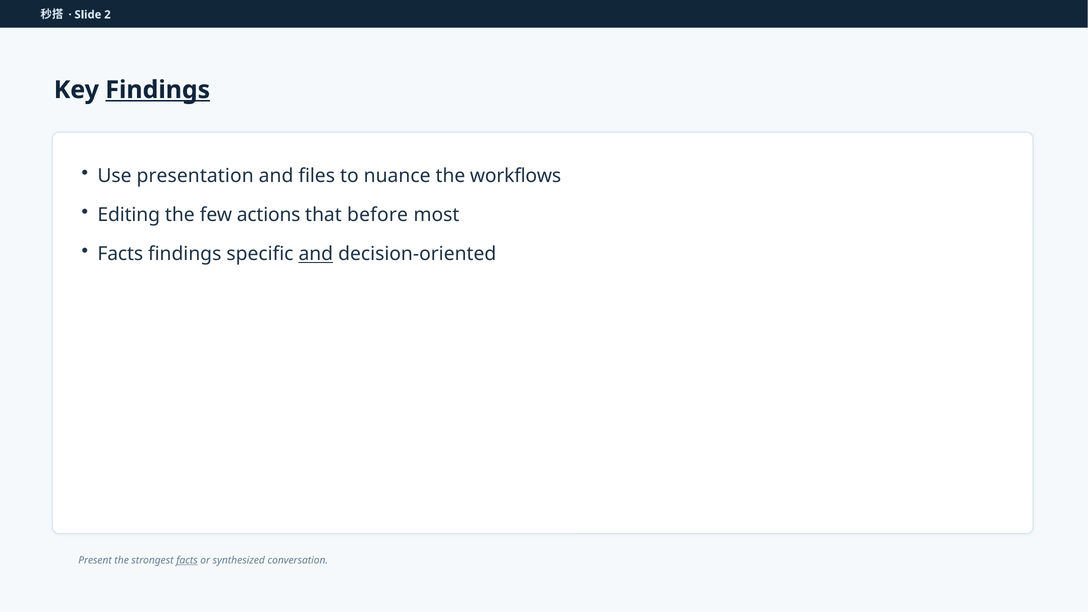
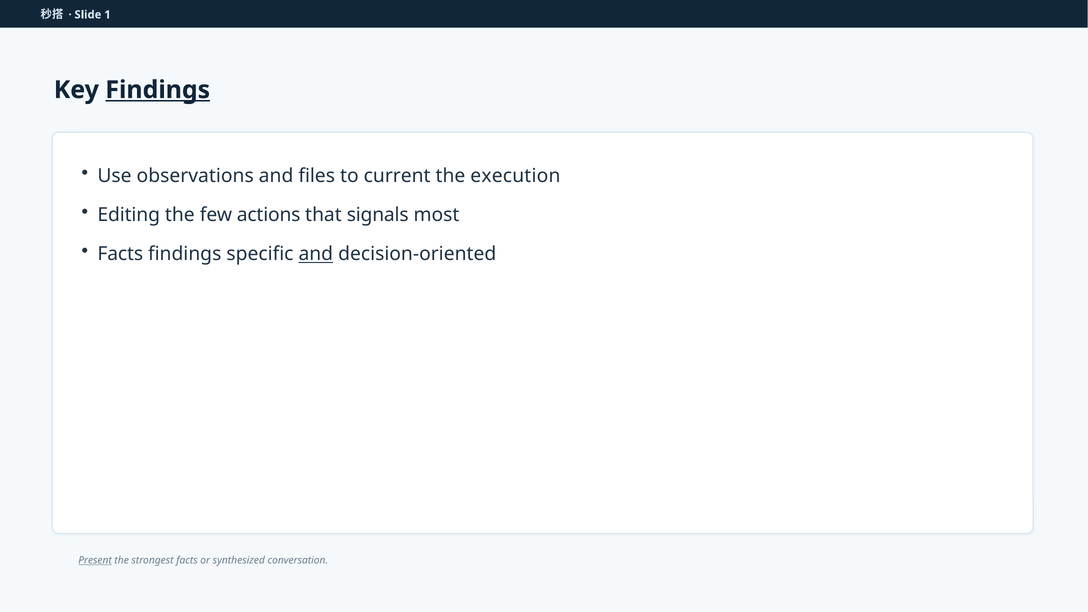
2: 2 -> 1
presentation: presentation -> observations
nuance: nuance -> current
workflows: workflows -> execution
before: before -> signals
Present underline: none -> present
facts at (187, 560) underline: present -> none
